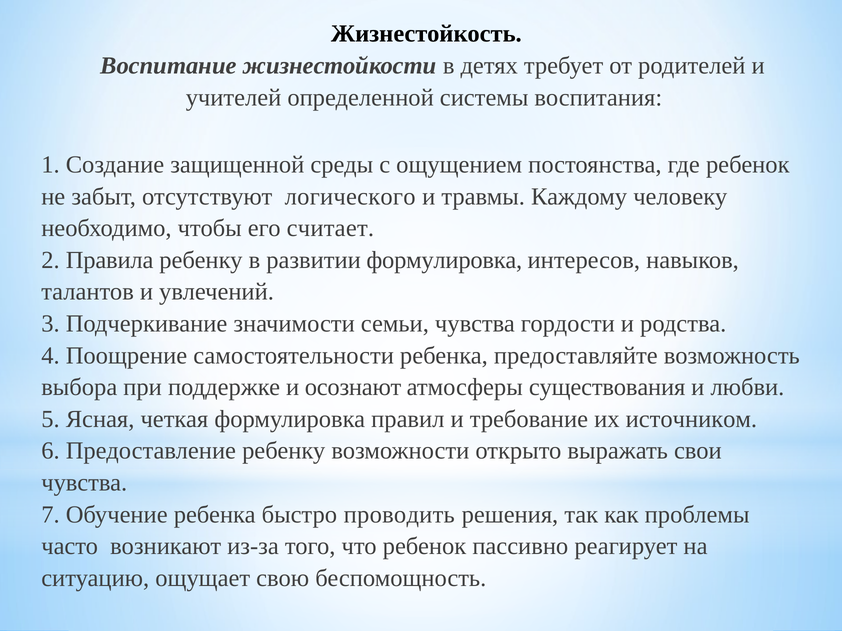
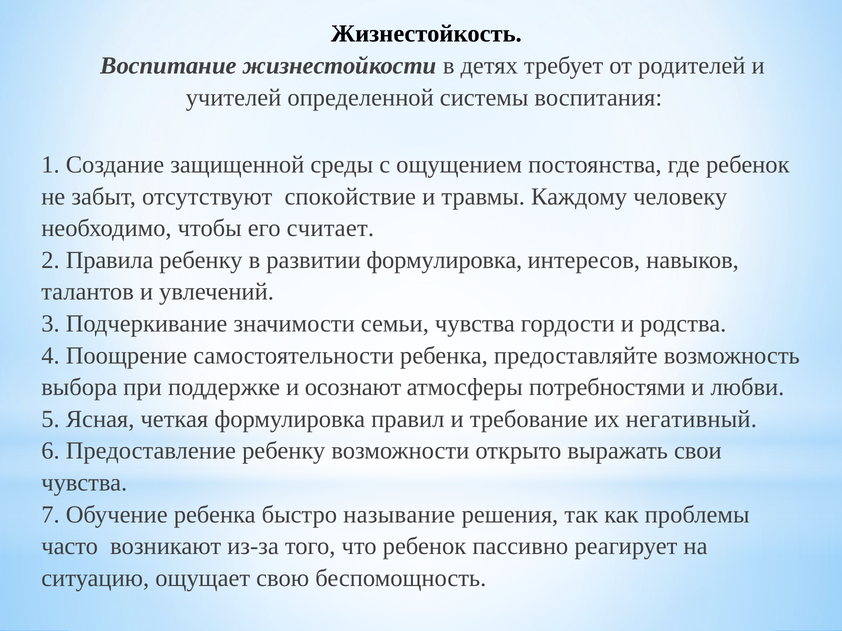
логического: логического -> спокойствие
существования: существования -> потребностями
источником: источником -> негативный
проводить: проводить -> называние
